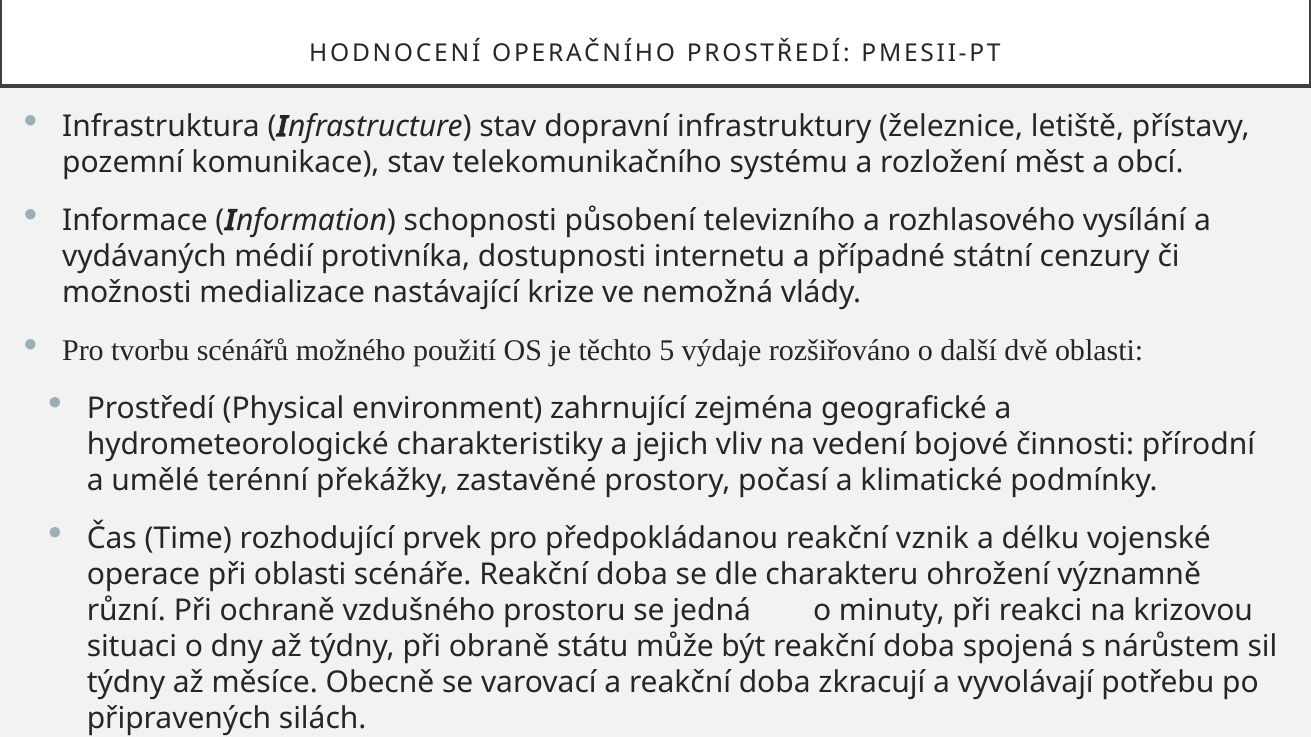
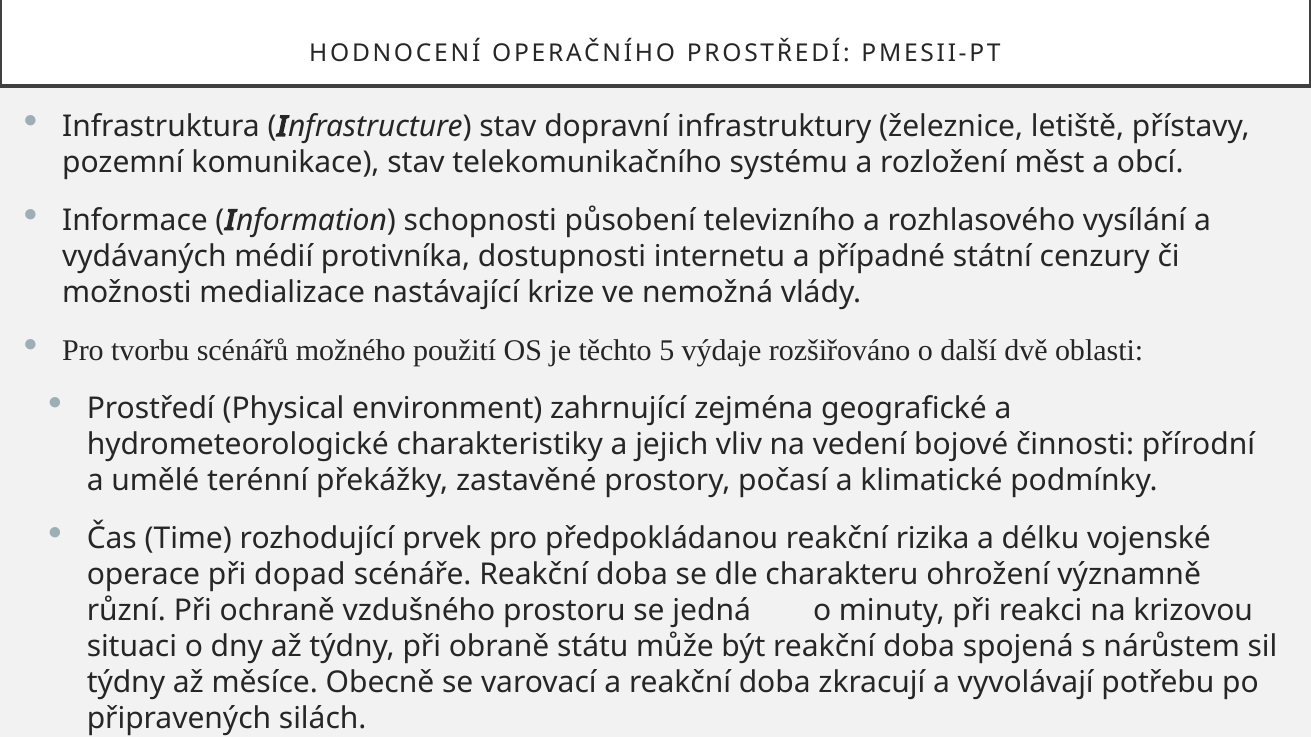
vznik: vznik -> rizika
při oblasti: oblasti -> dopad
